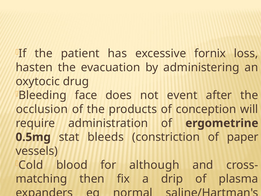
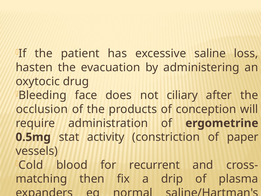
fornix: fornix -> saline
event: event -> ciliary
bleeds: bleeds -> activity
although: although -> recurrent
